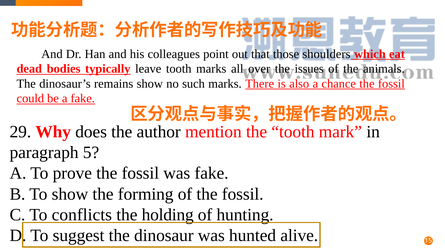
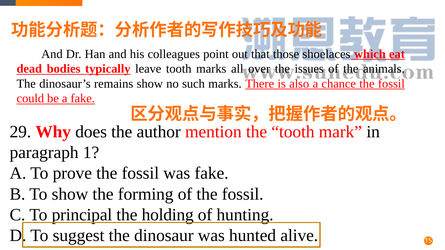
shoulders: shoulders -> shoelaces
5: 5 -> 1
conflicts: conflicts -> principal
